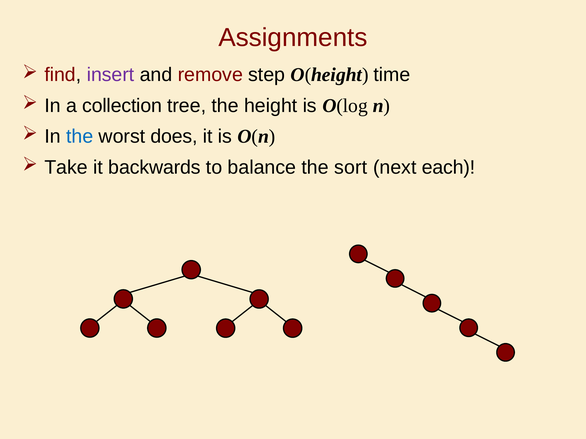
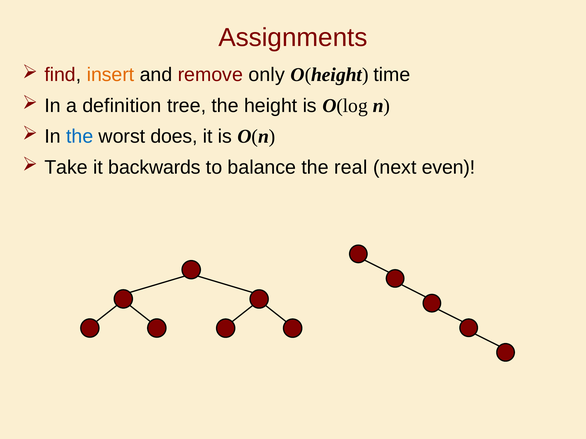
insert colour: purple -> orange
step: step -> only
collection: collection -> definition
sort: sort -> real
each: each -> even
